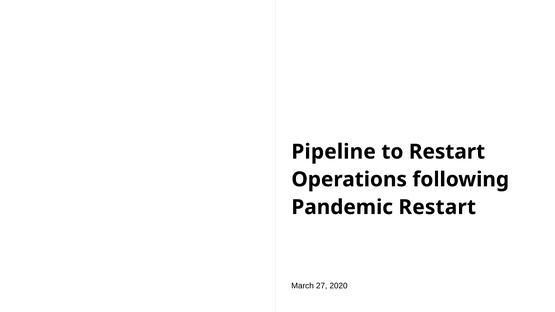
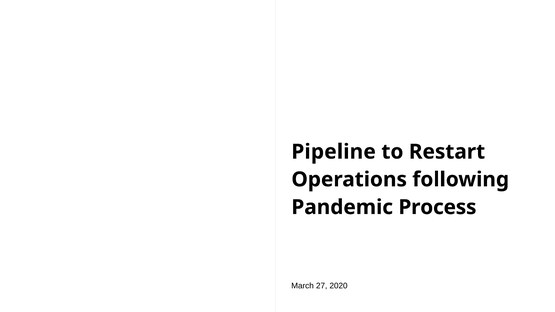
Pandemic Restart: Restart -> Process
